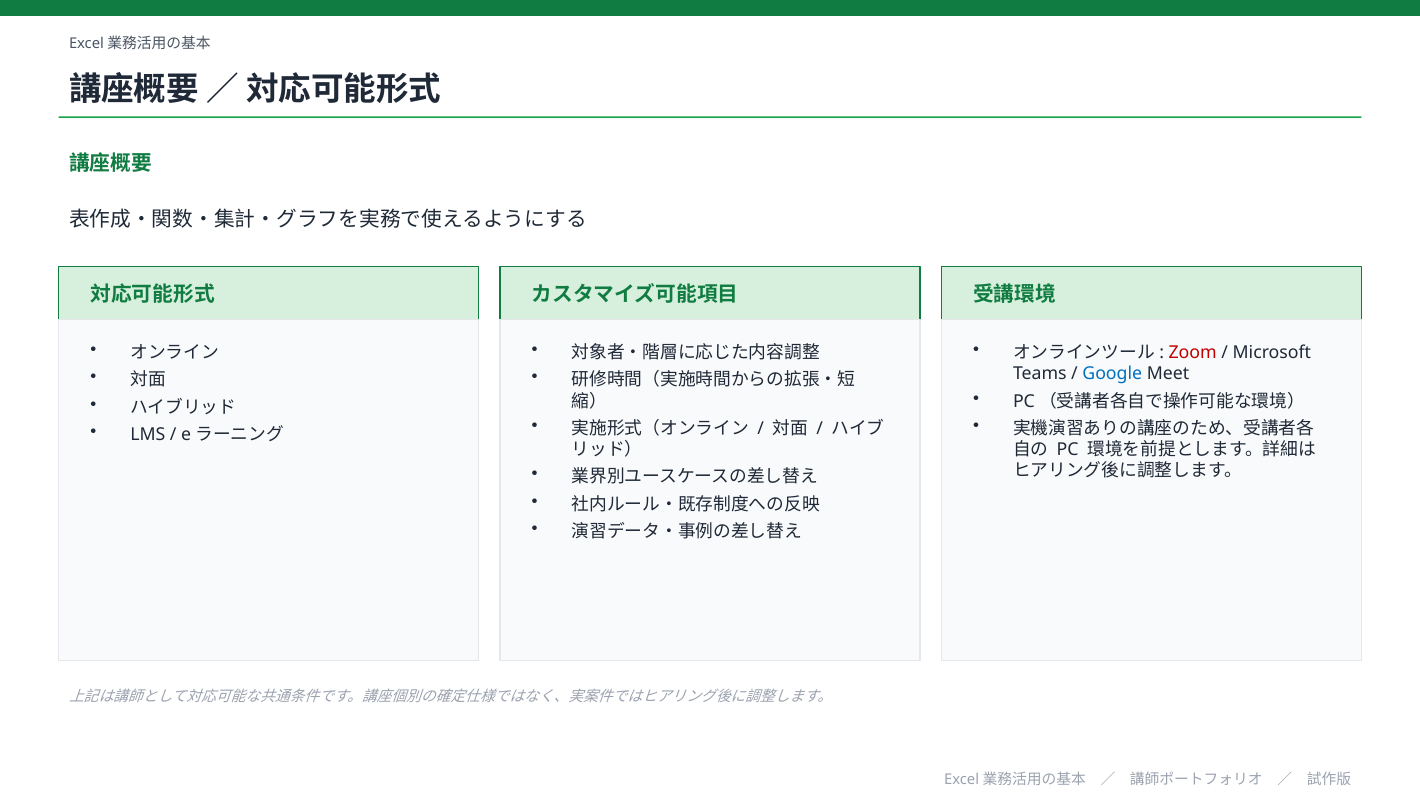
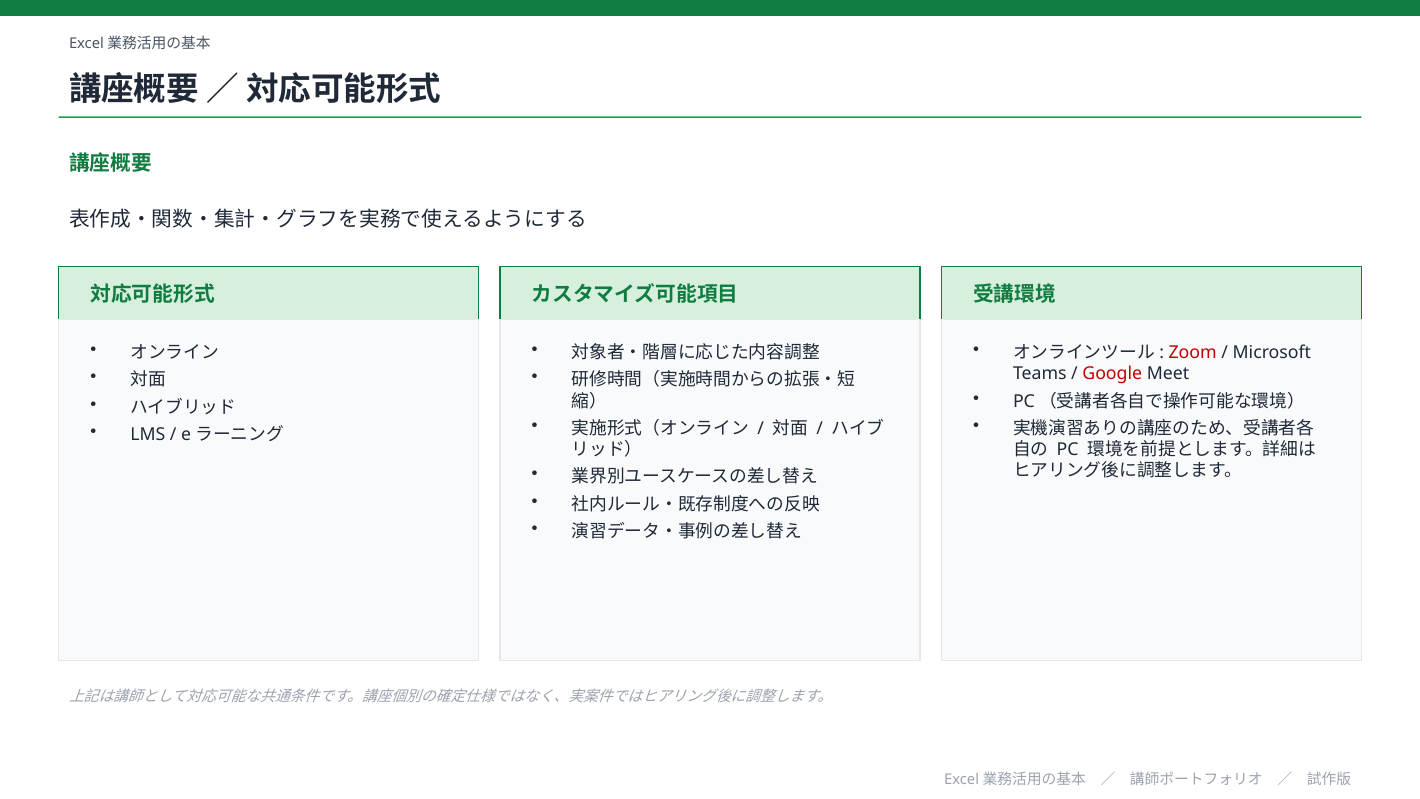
Google colour: blue -> red
